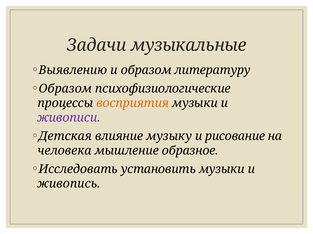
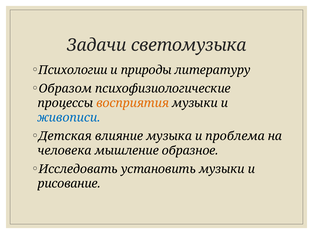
музыкальные: музыкальные -> светомузыка
Выявлению: Выявлению -> Психологии
и образом: образом -> природы
живописи colour: purple -> blue
музыку: музыку -> музыка
рисование: рисование -> проблема
живопись: живопись -> рисование
